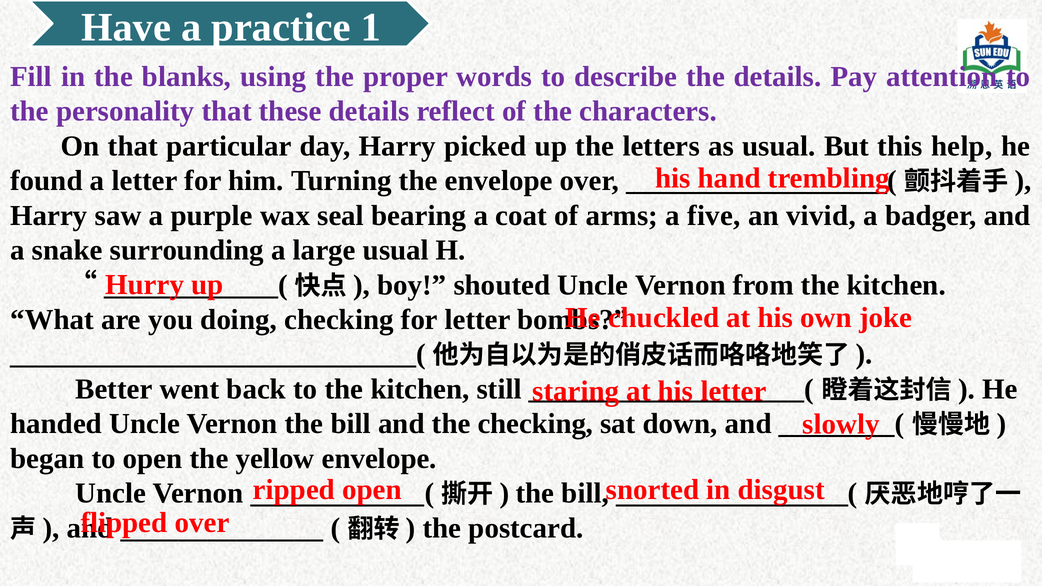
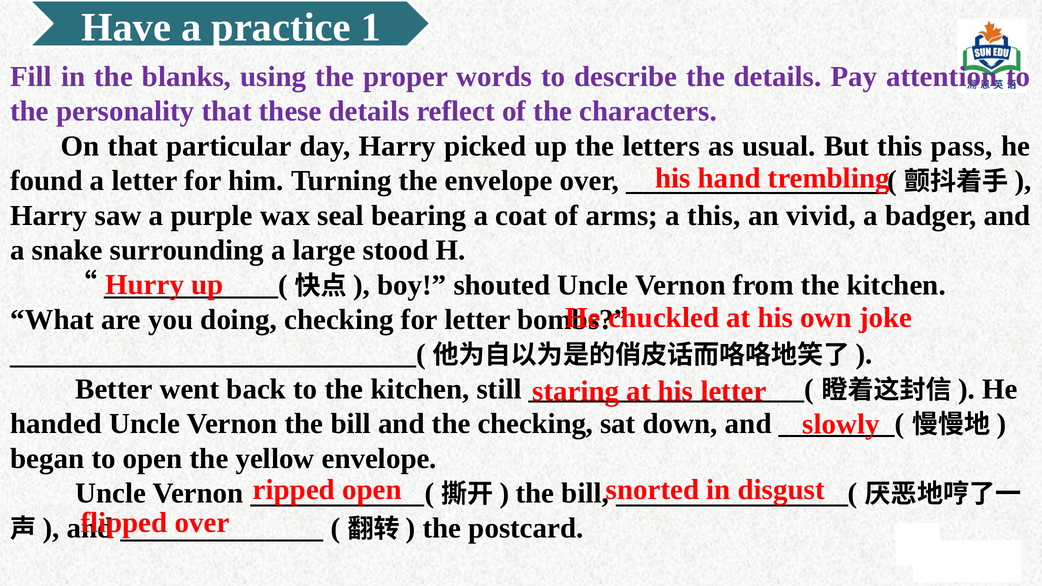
help: help -> pass
a five: five -> this
large usual: usual -> stood
